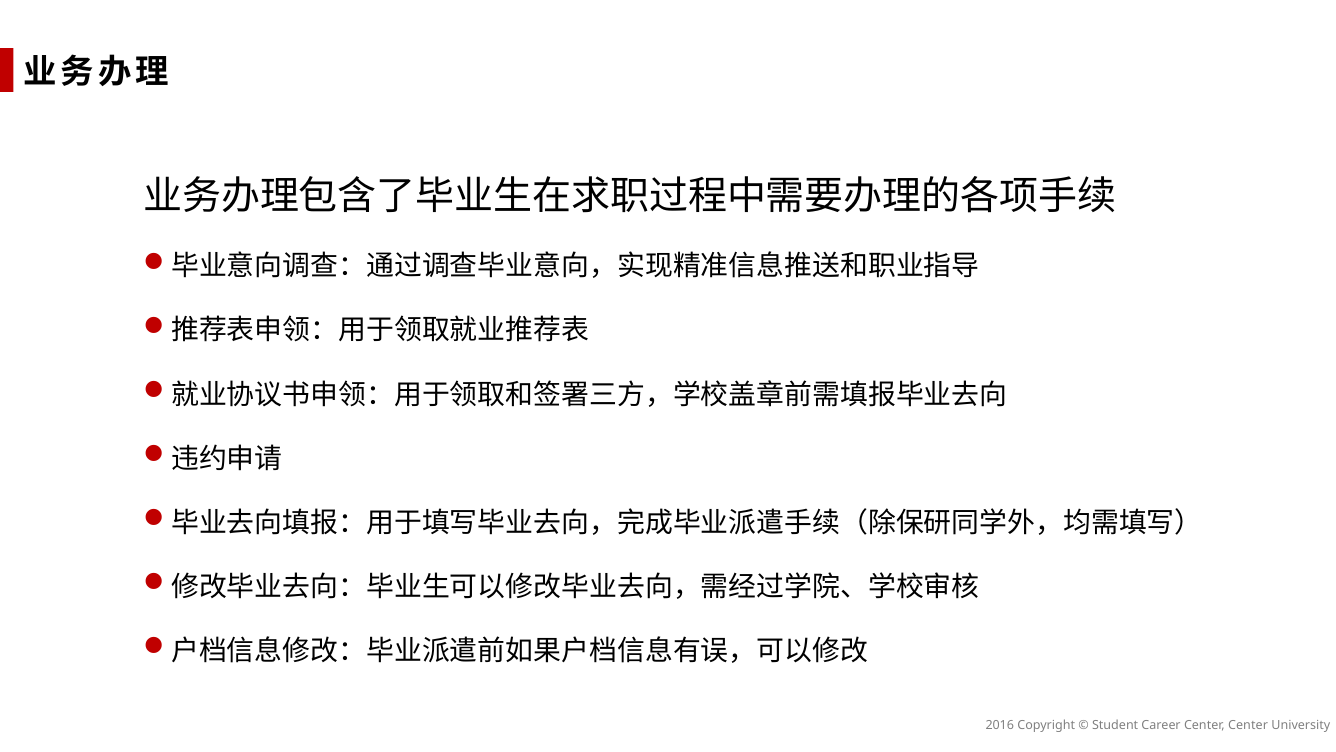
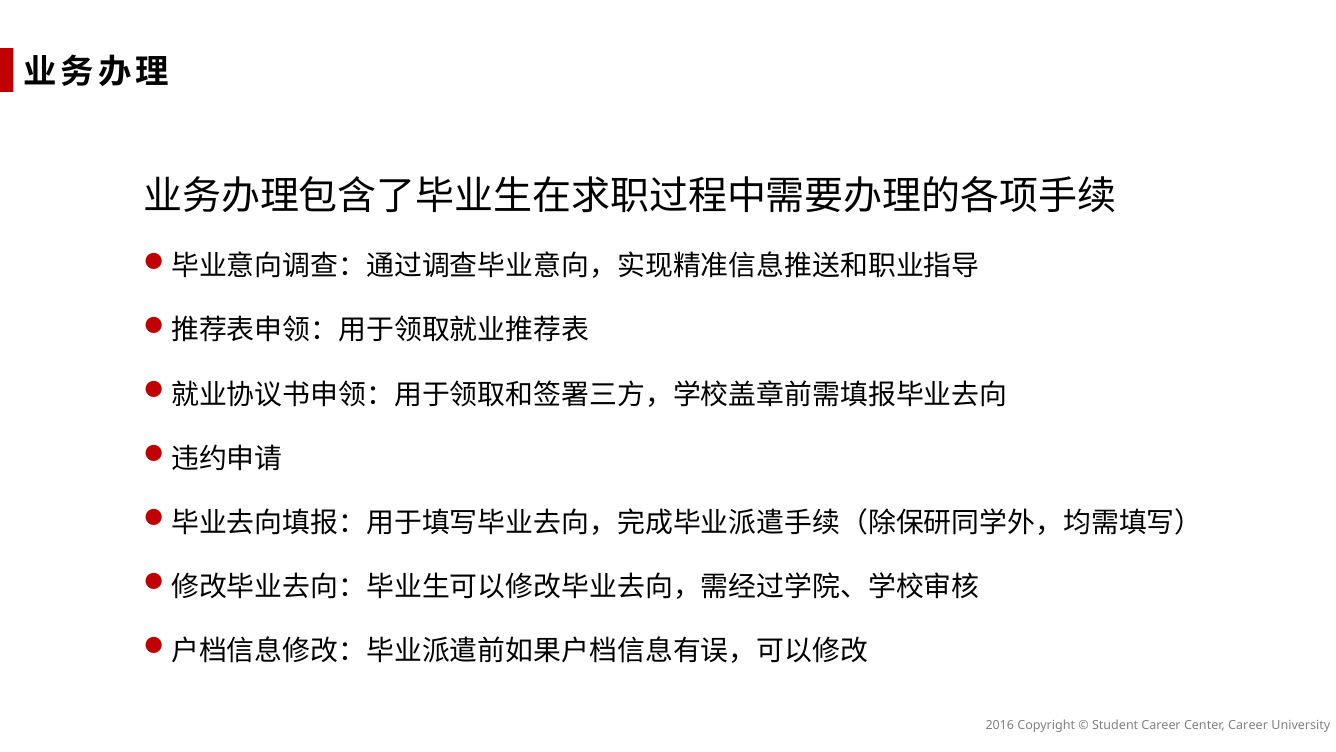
Center Center: Center -> Career
